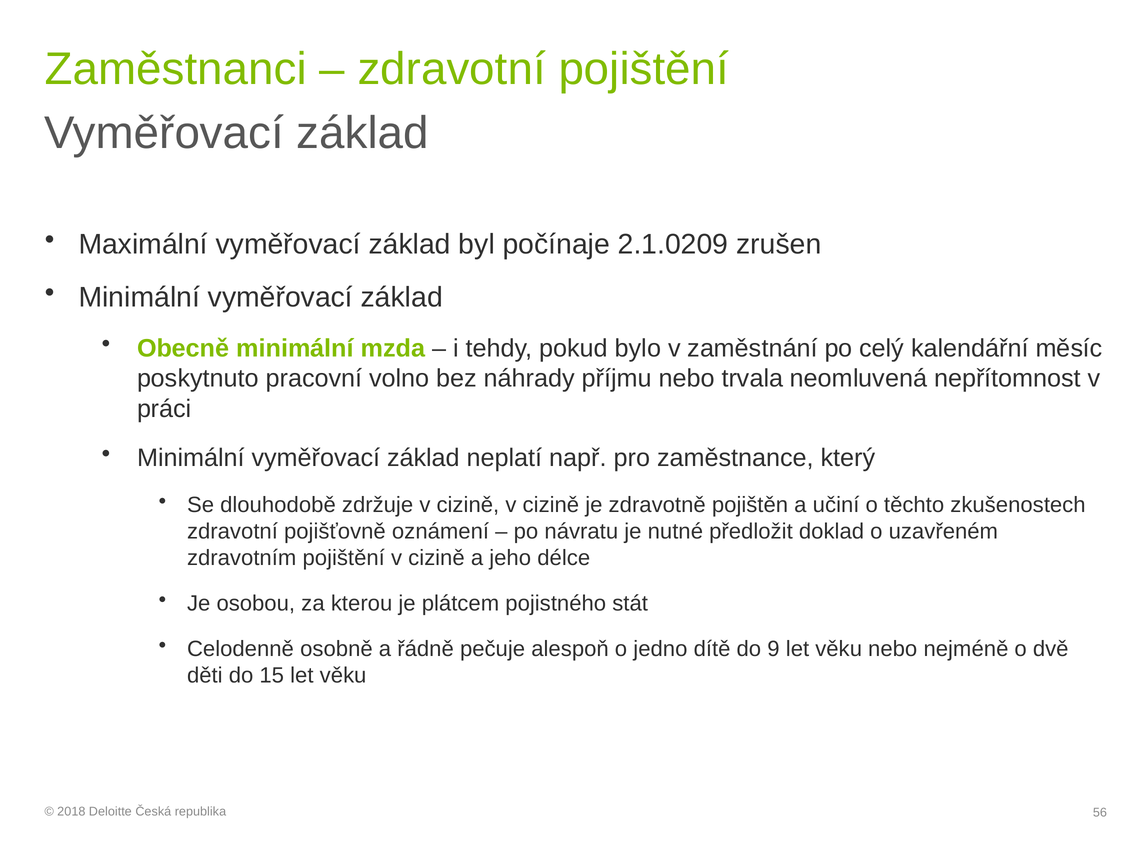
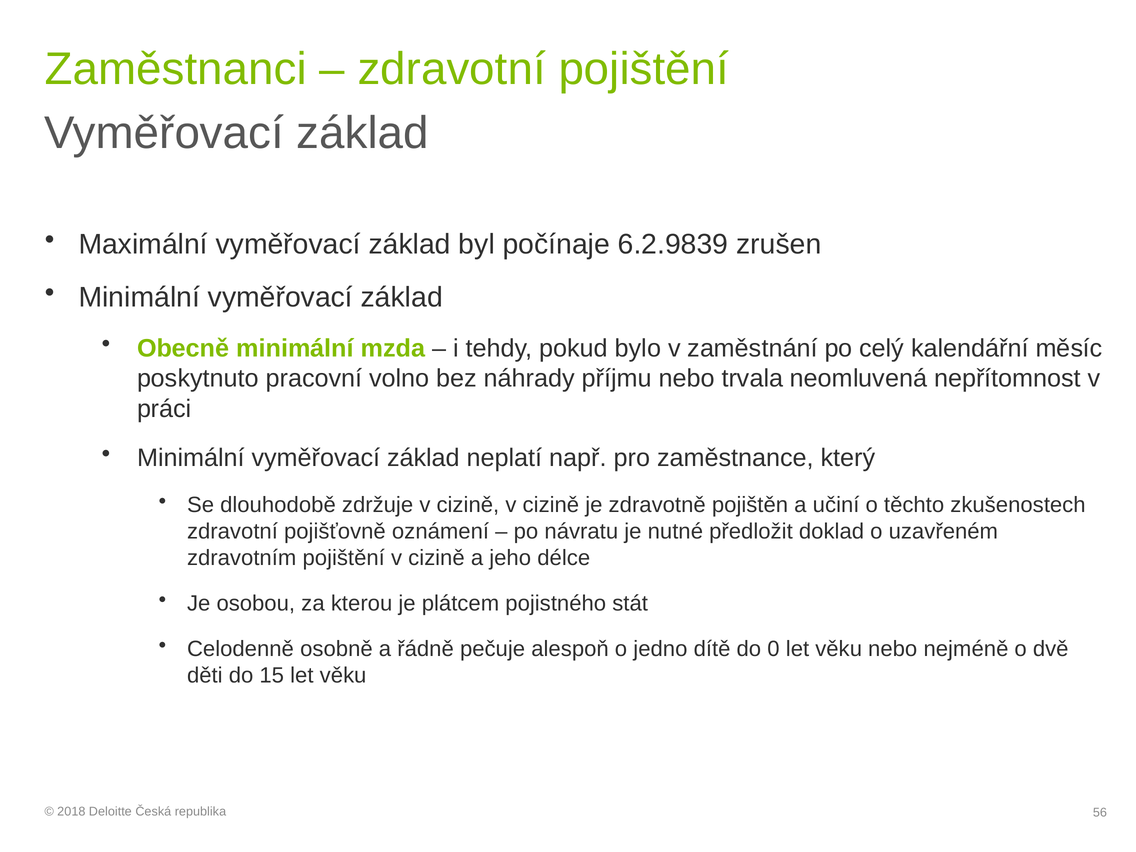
2.1.0209: 2.1.0209 -> 6.2.9839
9: 9 -> 0
